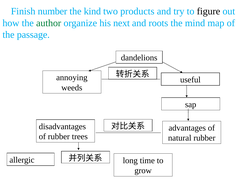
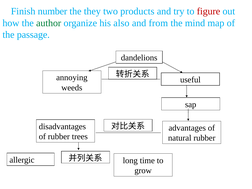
kind: kind -> they
figure colour: black -> red
next: next -> also
roots: roots -> from
